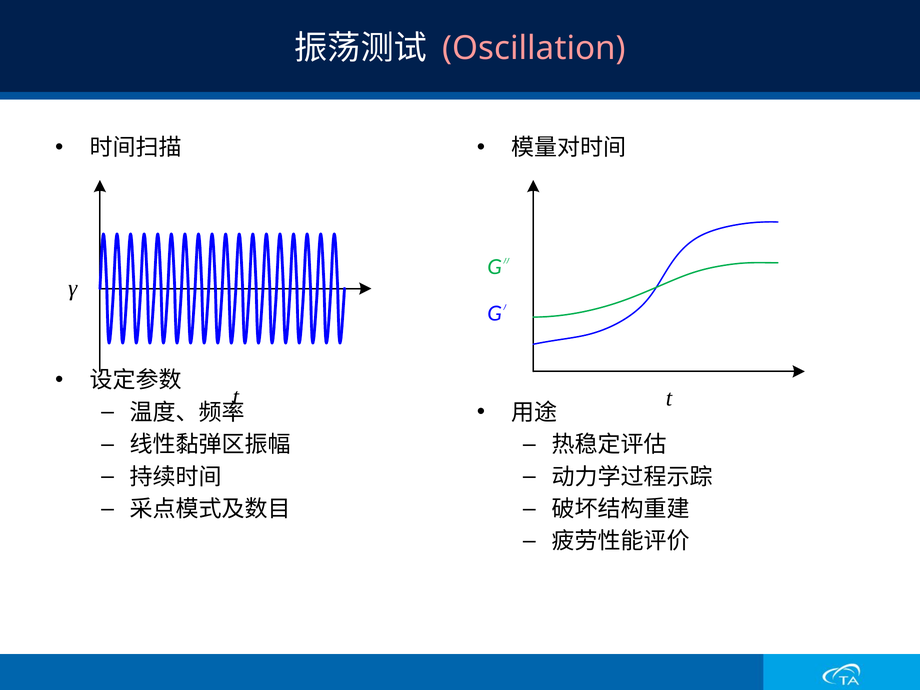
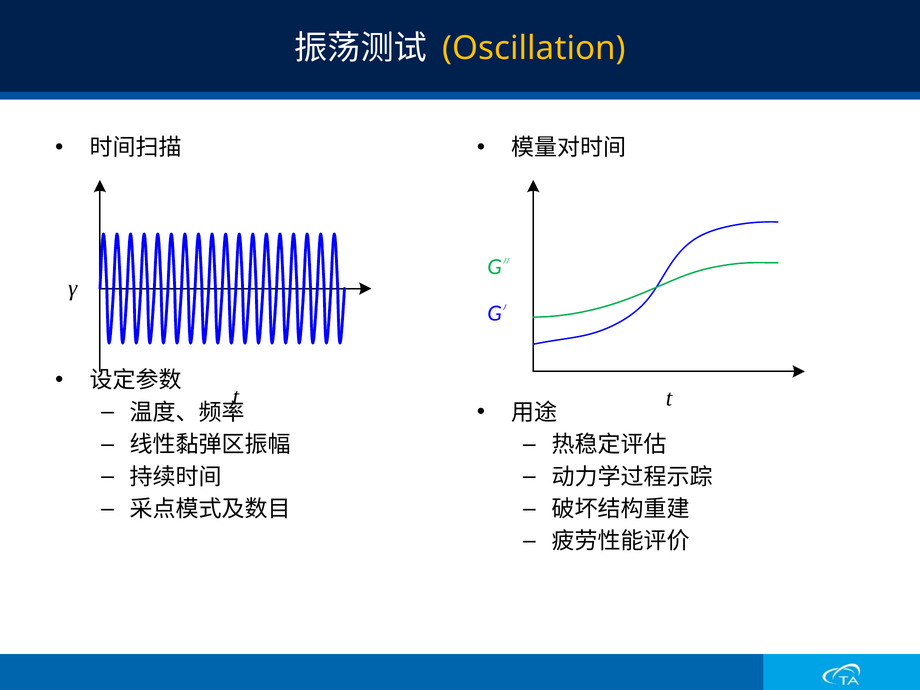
Oscillation colour: pink -> yellow
